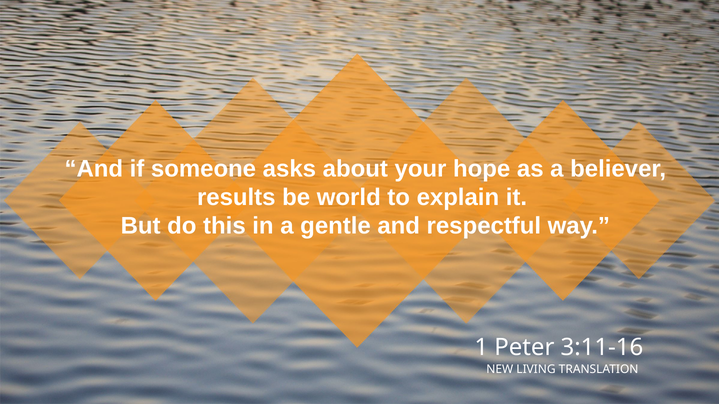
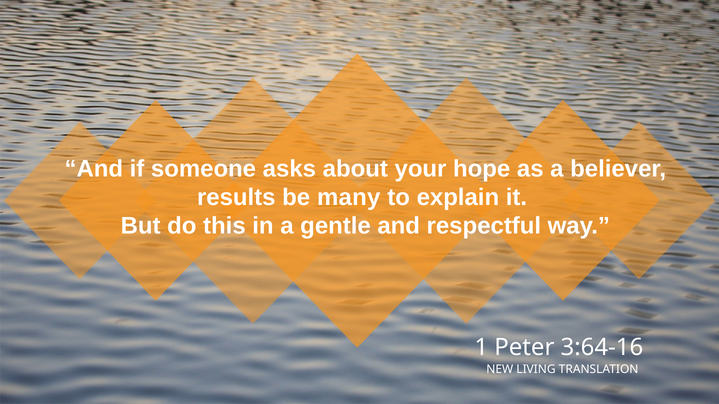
world: world -> many
3:11-16: 3:11-16 -> 3:64-16
